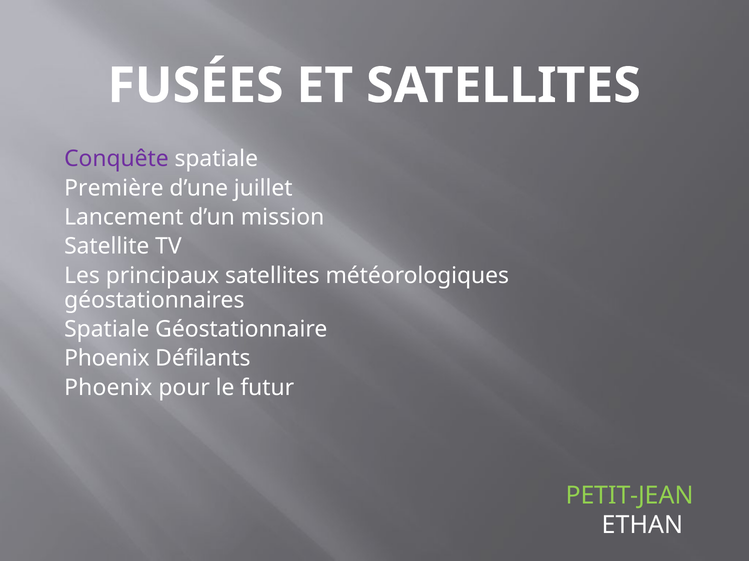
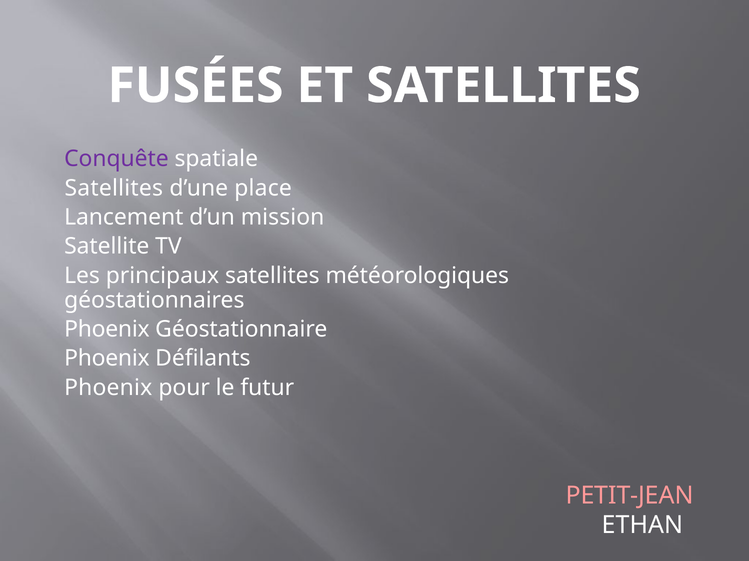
Première at (114, 188): Première -> Satellites
juillet: juillet -> place
Spatiale at (107, 330): Spatiale -> Phoenix
PETIT-JEAN colour: light green -> pink
